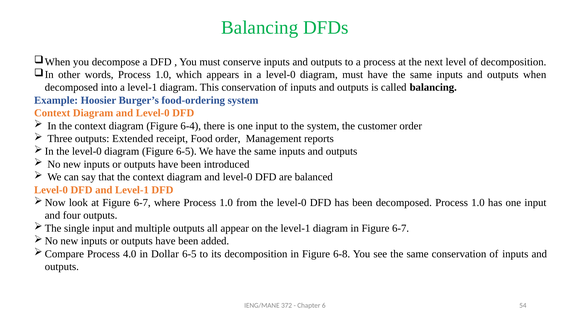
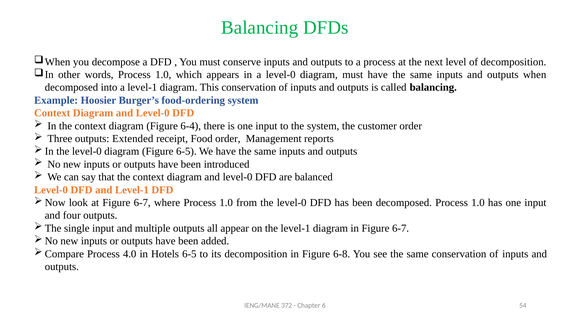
Dollar: Dollar -> Hotels
